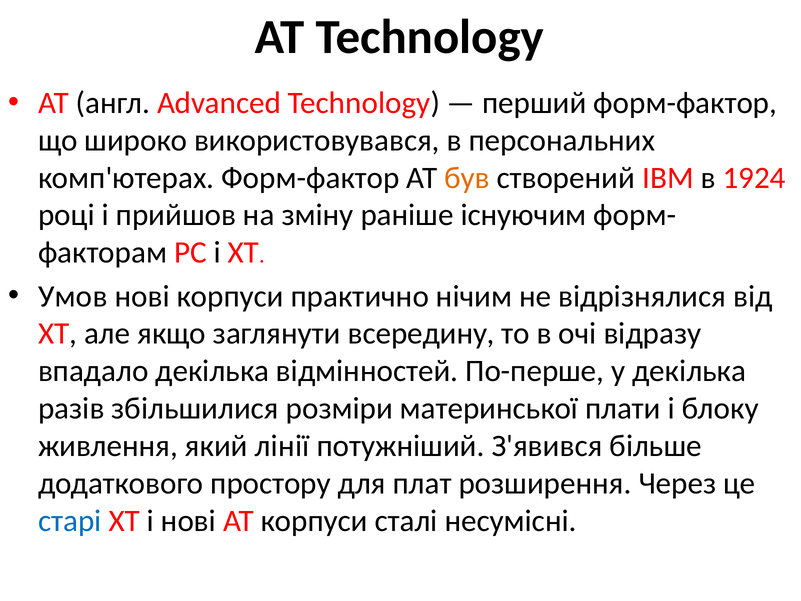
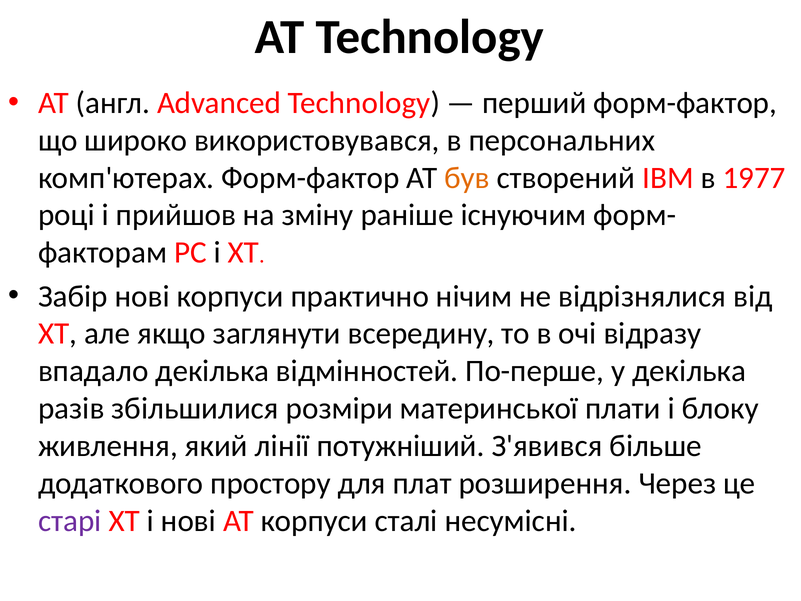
1924: 1924 -> 1977
Умов: Умов -> Забір
старі colour: blue -> purple
